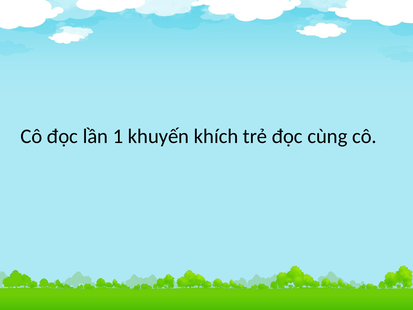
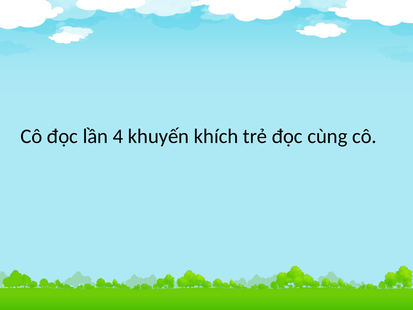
1: 1 -> 4
